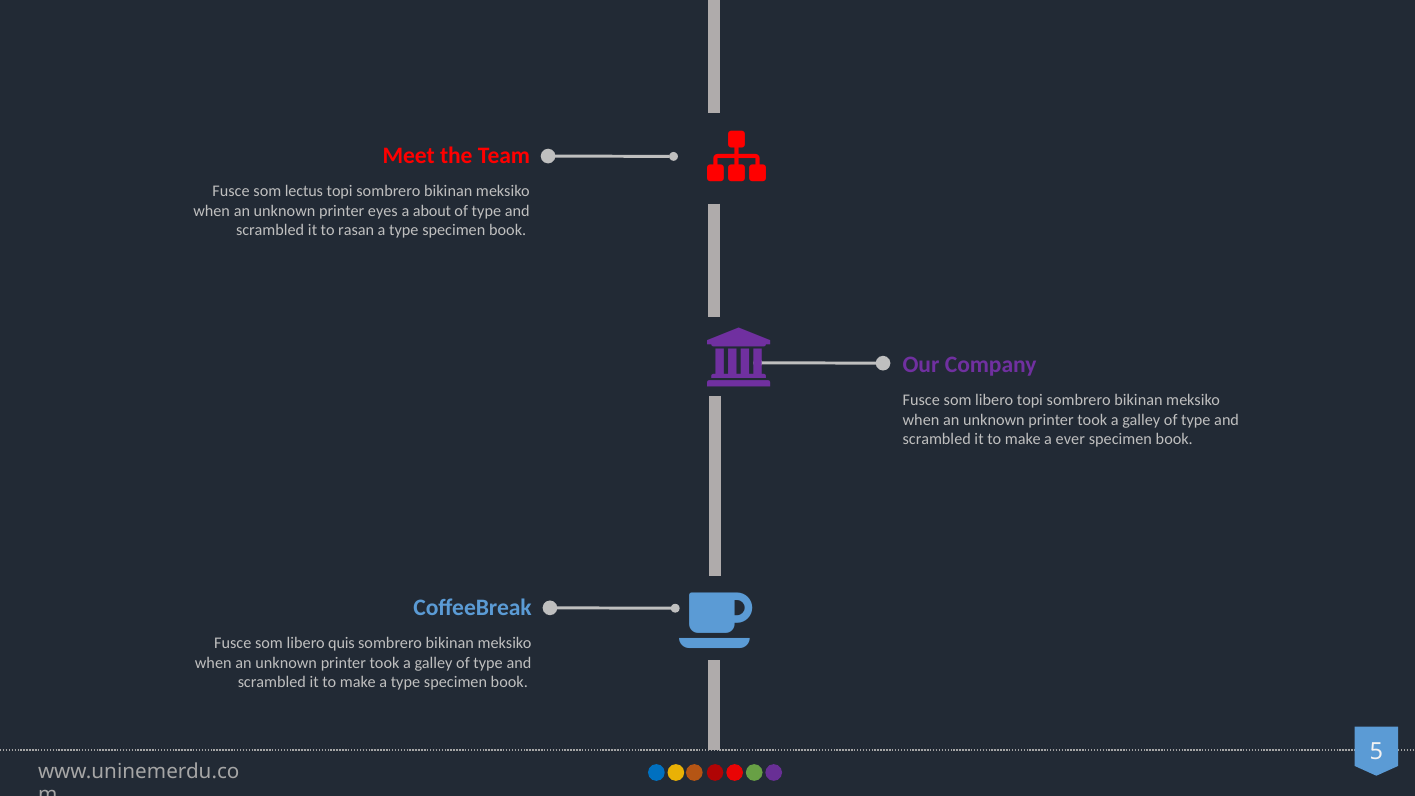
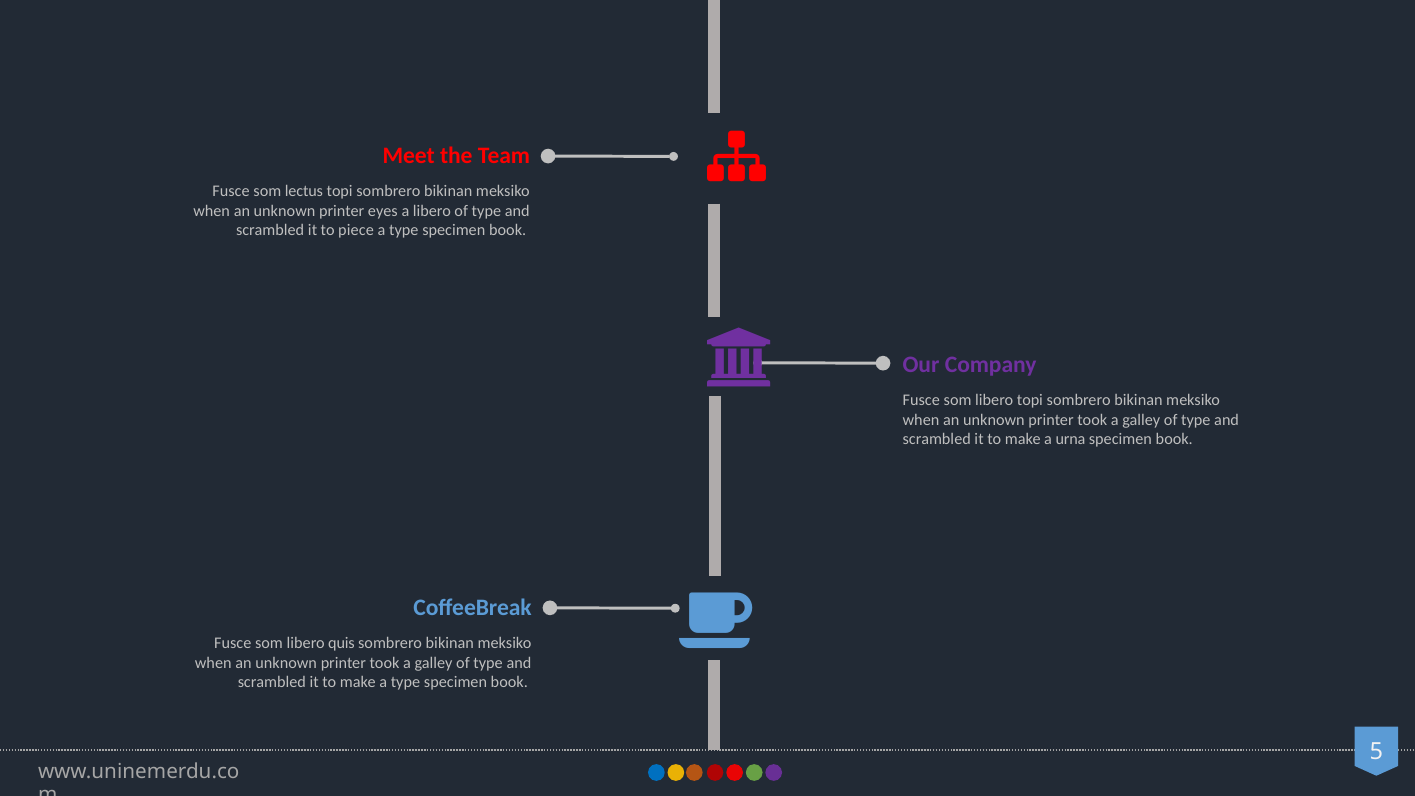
a about: about -> libero
rasan: rasan -> piece
ever: ever -> urna
